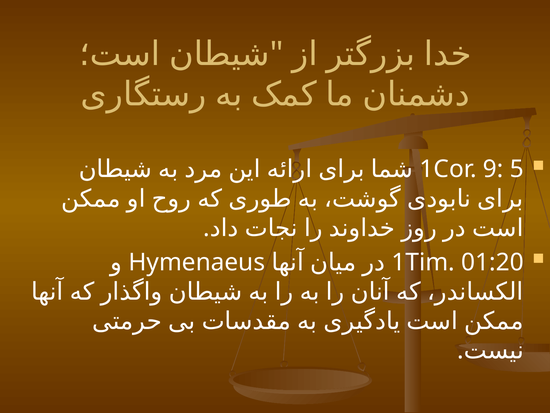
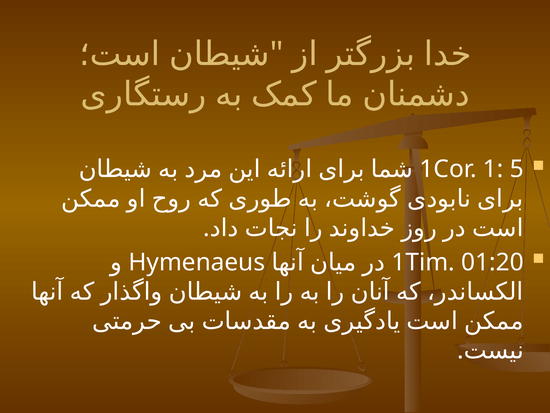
9: 9 -> 1
